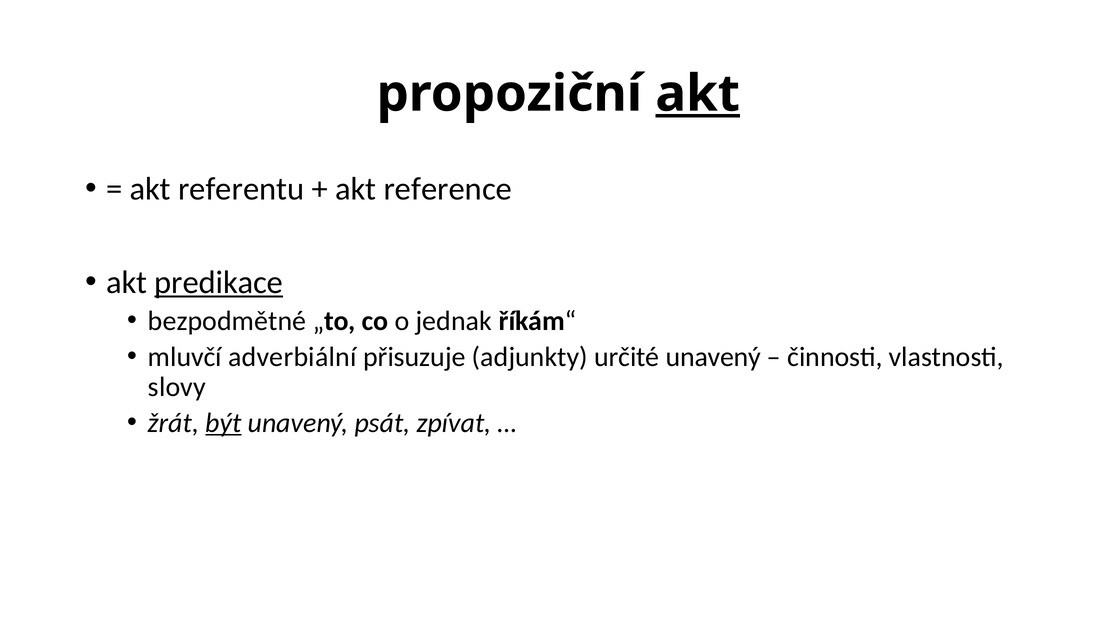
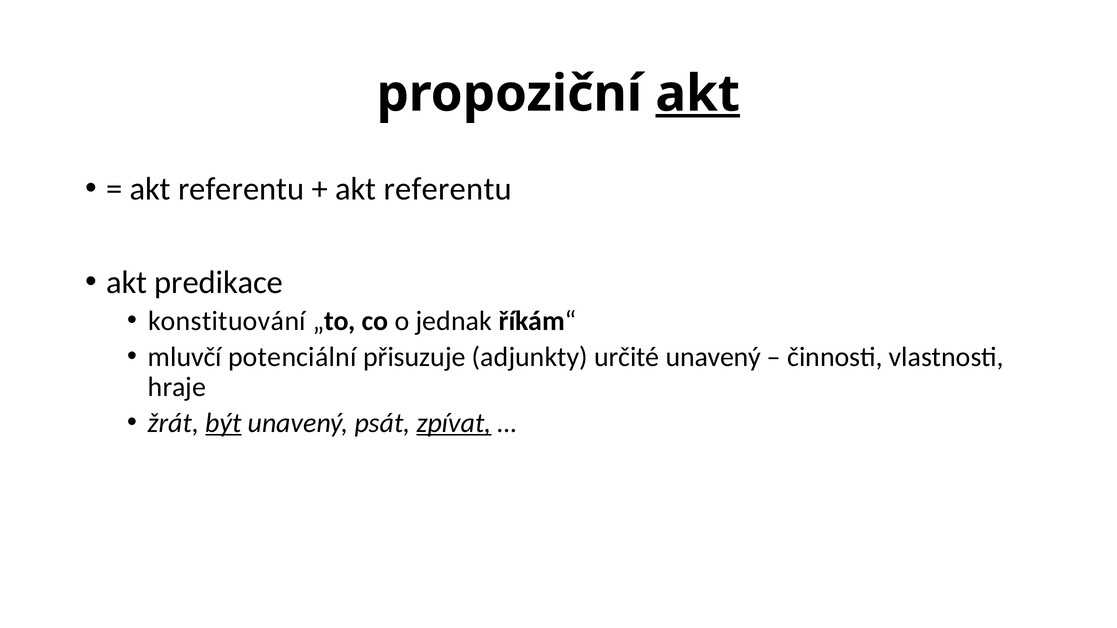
reference at (448, 189): reference -> referentu
predikace underline: present -> none
bezpodmětné: bezpodmětné -> konstituování
adverbiální: adverbiální -> potenciální
slovy: slovy -> hraje
zpívat underline: none -> present
